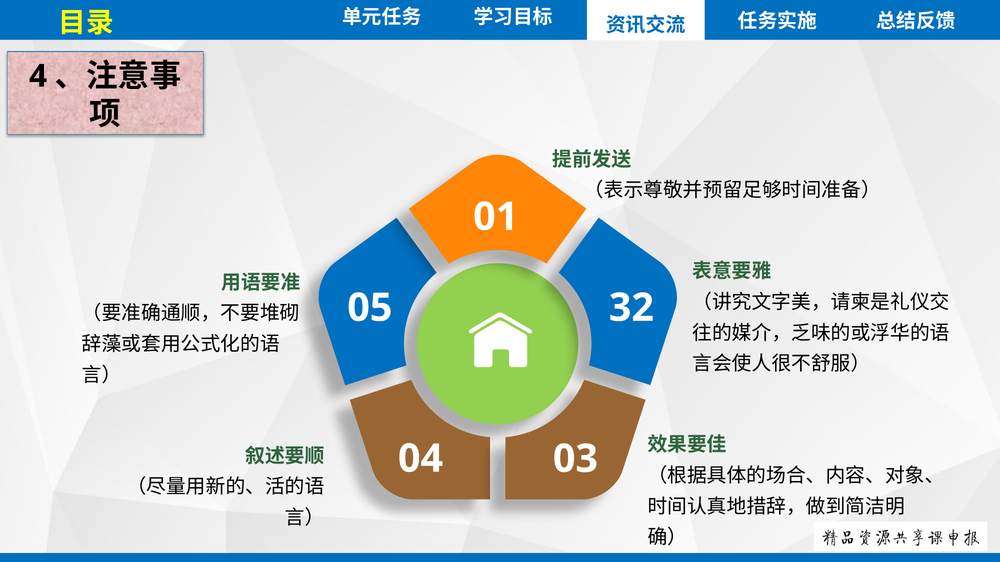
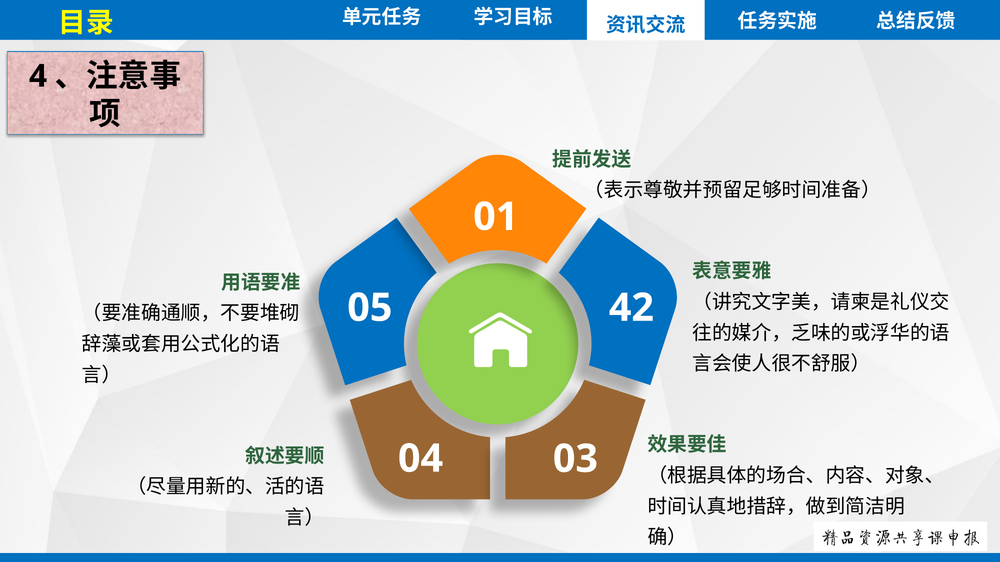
32: 32 -> 42
